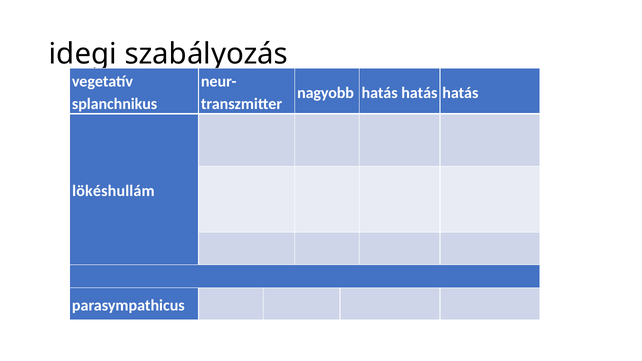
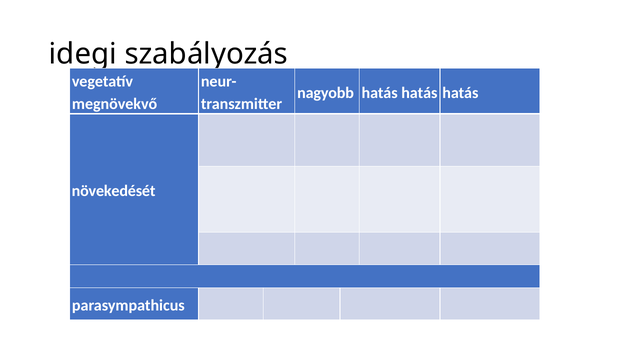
splanchnikus: splanchnikus -> megnövekvő
lökéshullám: lökéshullám -> növekedését
